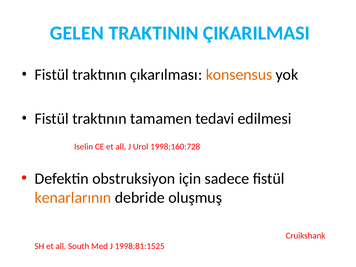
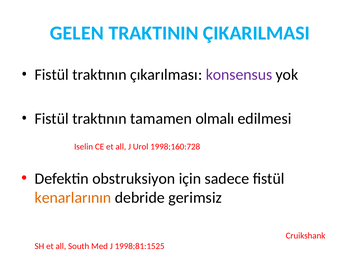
konsensus colour: orange -> purple
tedavi: tedavi -> olmalı
oluşmuş: oluşmuş -> gerimsiz
